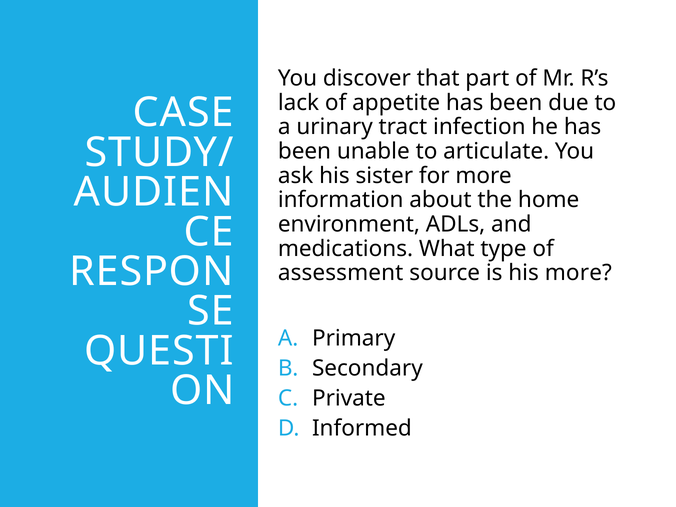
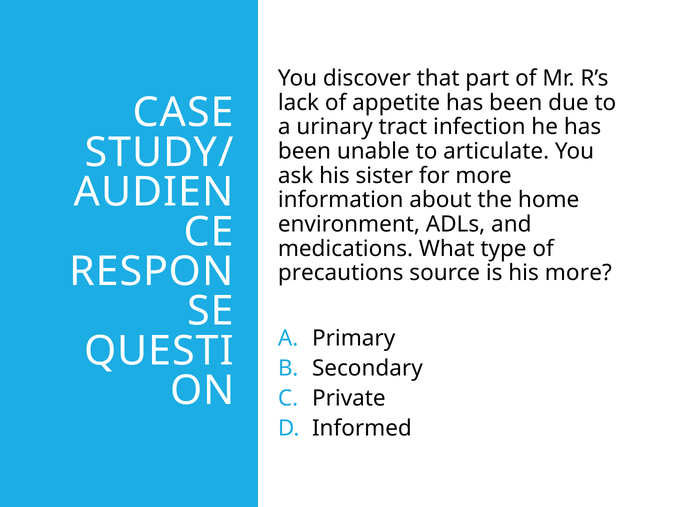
assessment: assessment -> precautions
